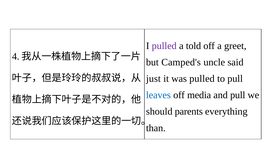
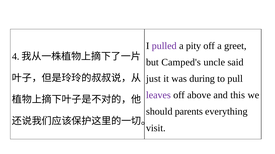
told: told -> pity
was pulled: pulled -> during
leaves colour: blue -> purple
media: media -> above
and pull: pull -> this
than: than -> visit
